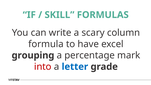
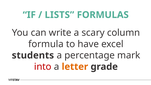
SKILL: SKILL -> LISTS
grouping: grouping -> students
letter colour: blue -> orange
